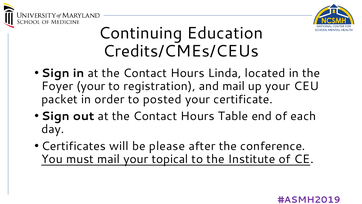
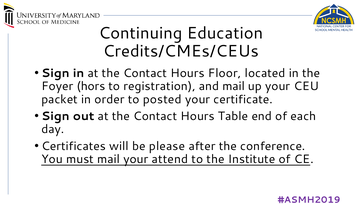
Linda: Linda -> Floor
Foyer your: your -> hors
topical: topical -> attend
